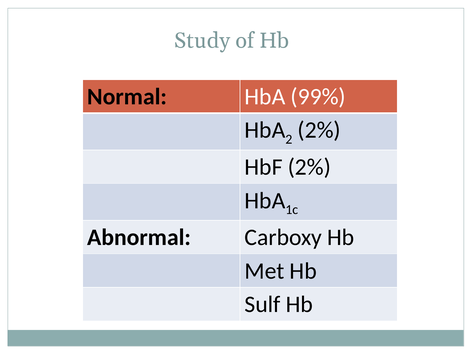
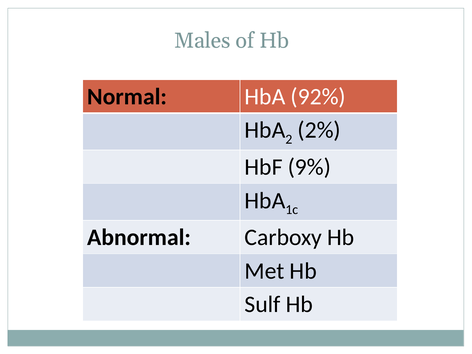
Study: Study -> Males
99%: 99% -> 92%
HbF 2%: 2% -> 9%
